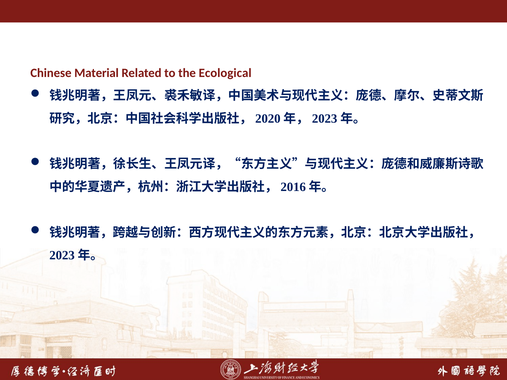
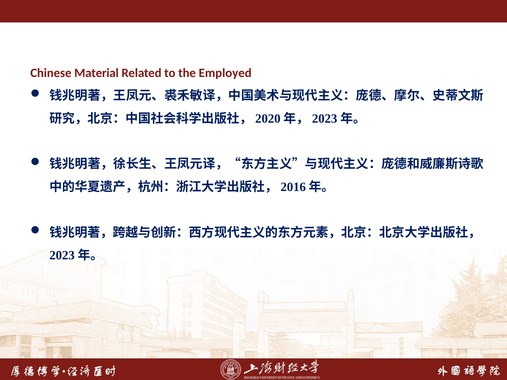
Ecological: Ecological -> Employed
